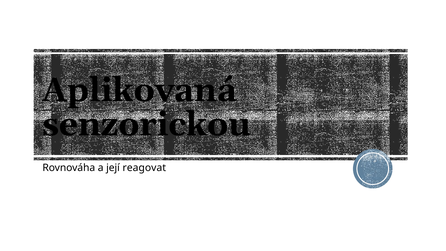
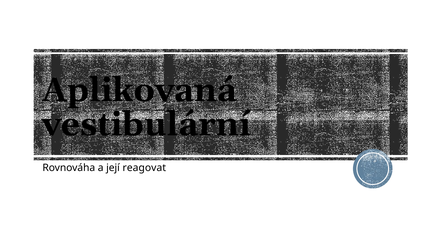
senzorickou: senzorickou -> vestibulární
